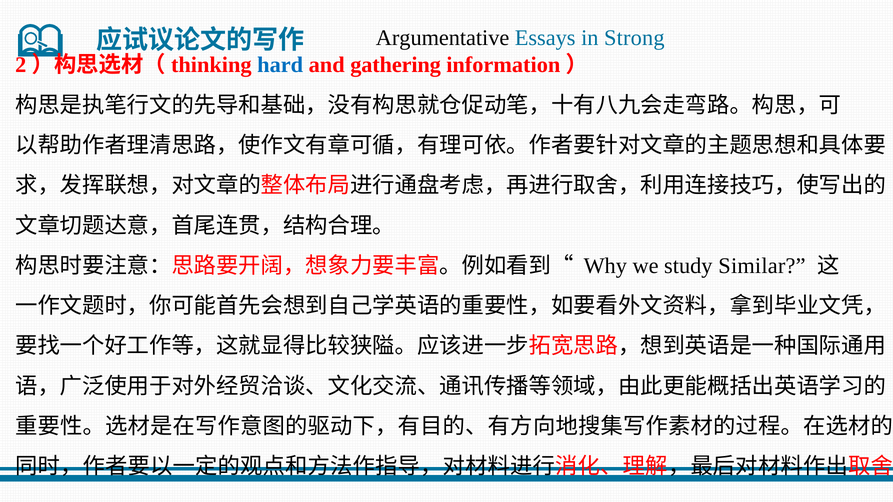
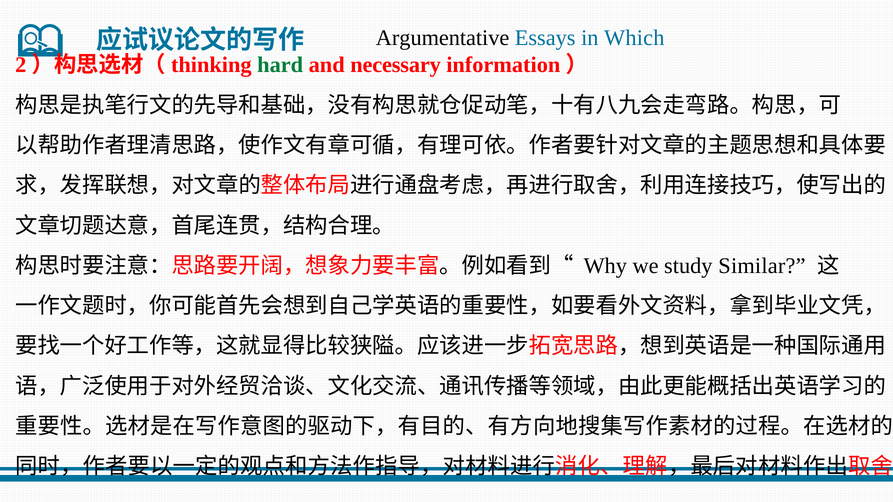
Strong: Strong -> Which
hard colour: blue -> green
gathering: gathering -> necessary
